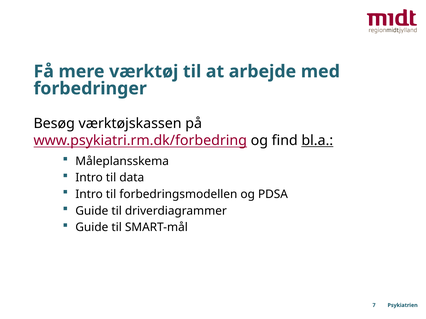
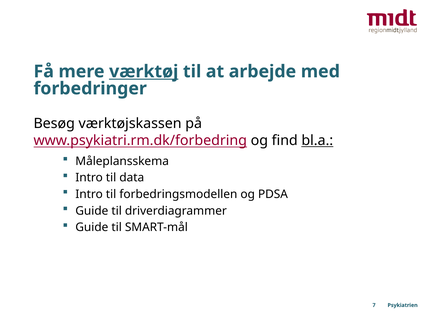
værktøj underline: none -> present
